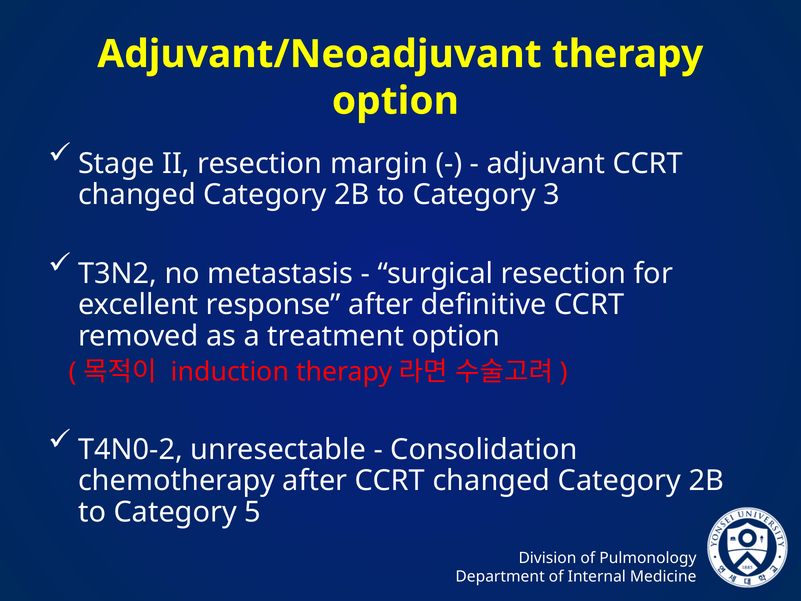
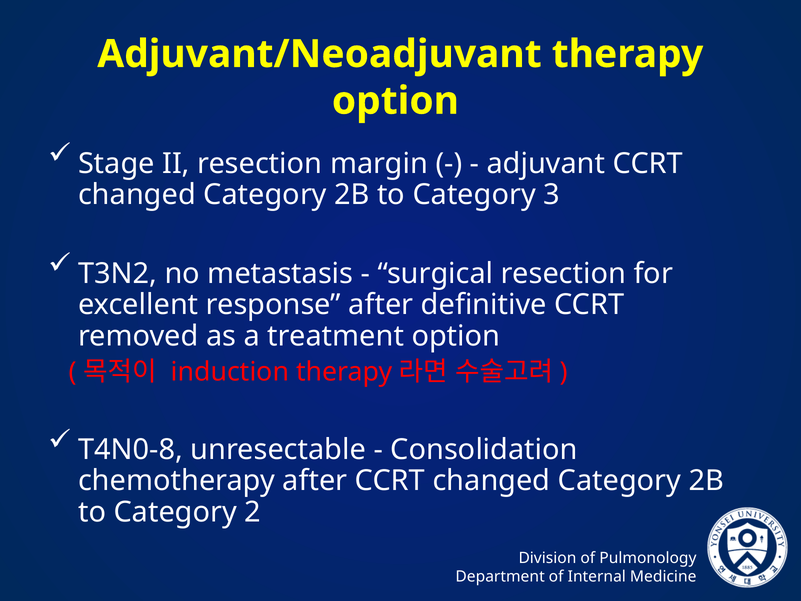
T4N0-2: T4N0-2 -> T4N0-8
5: 5 -> 2
